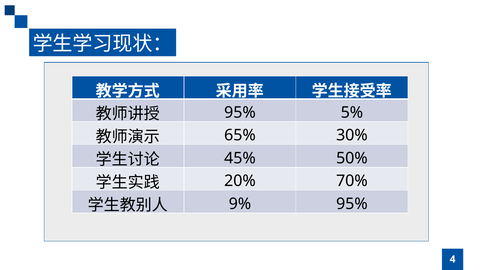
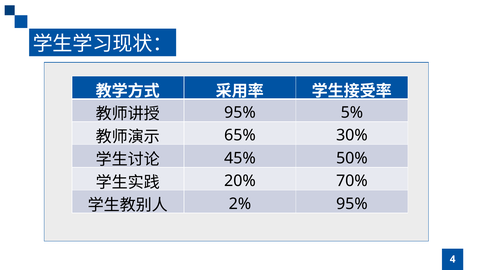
9%: 9% -> 2%
